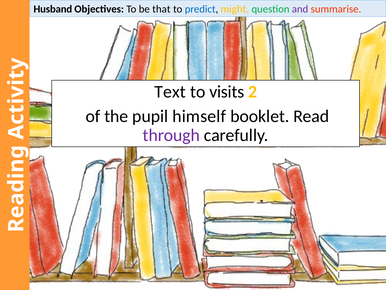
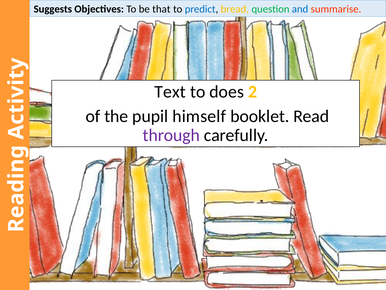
Husband: Husband -> Suggests
might: might -> bread
and colour: purple -> blue
visits: visits -> does
